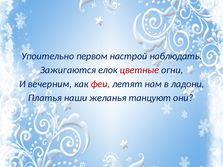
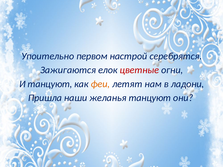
наблюдать: наблюдать -> серебрятся
И вечерним: вечерним -> танцуют
феи colour: red -> orange
Платья: Платья -> Пришла
